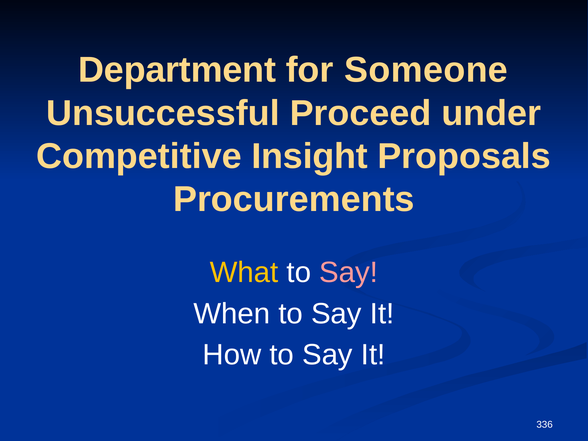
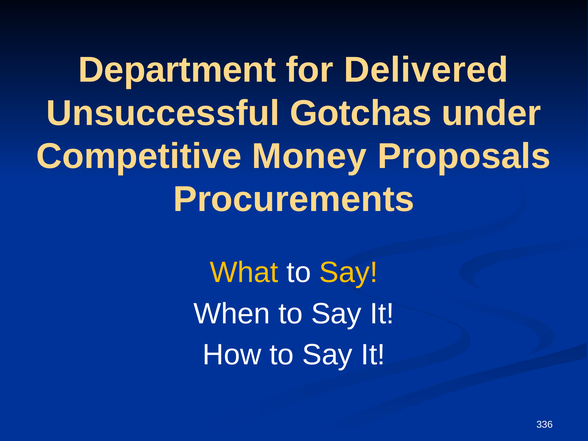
Someone: Someone -> Delivered
Proceed: Proceed -> Gotchas
Insight: Insight -> Money
Say at (349, 273) colour: pink -> yellow
